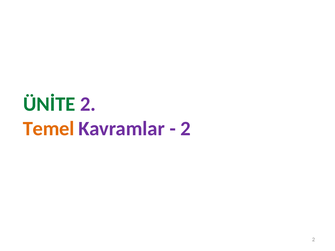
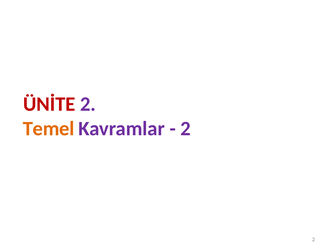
ÜNİTE colour: green -> red
